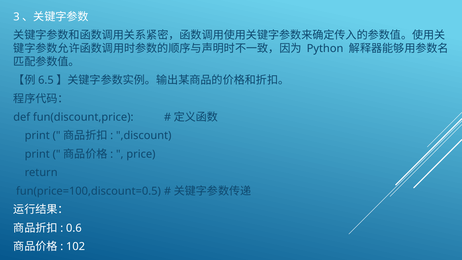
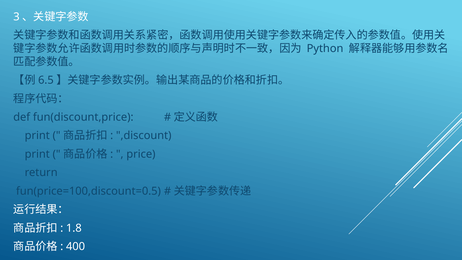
0.6: 0.6 -> 1.8
102: 102 -> 400
